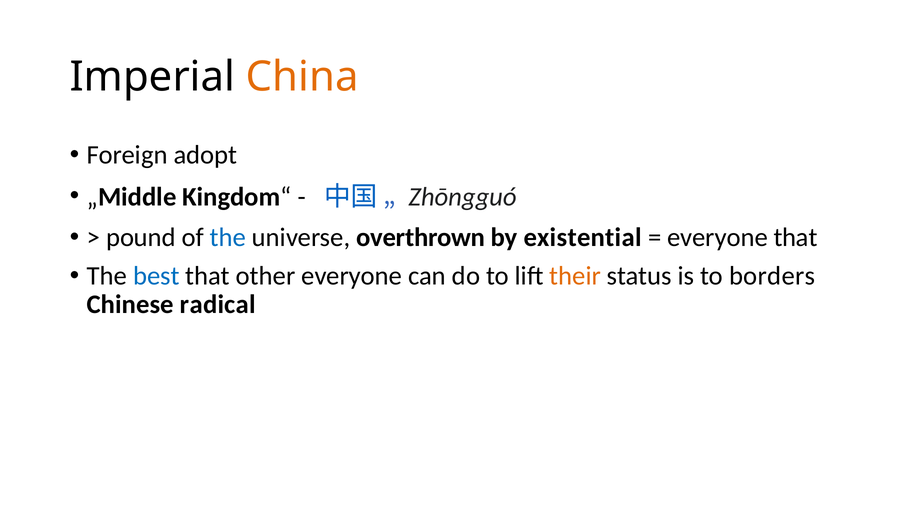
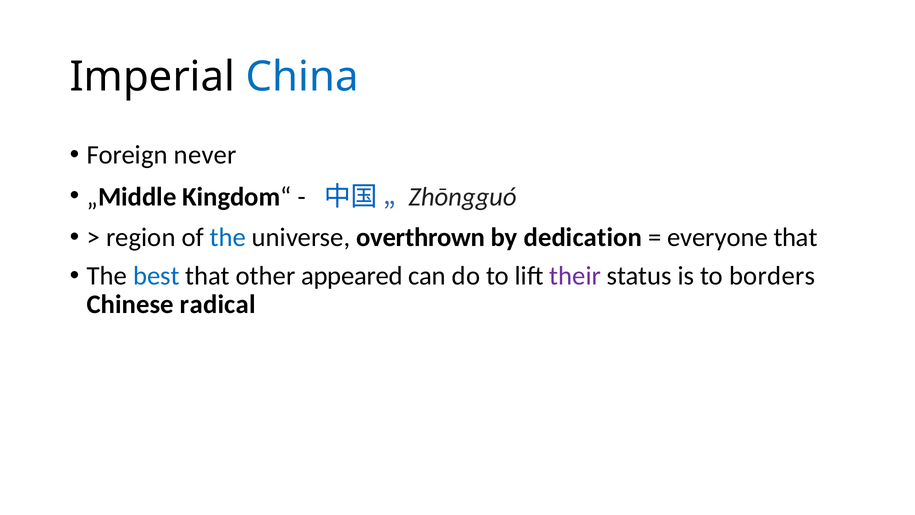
China colour: orange -> blue
adopt: adopt -> never
pound: pound -> region
existential: existential -> dedication
other everyone: everyone -> appeared
their colour: orange -> purple
